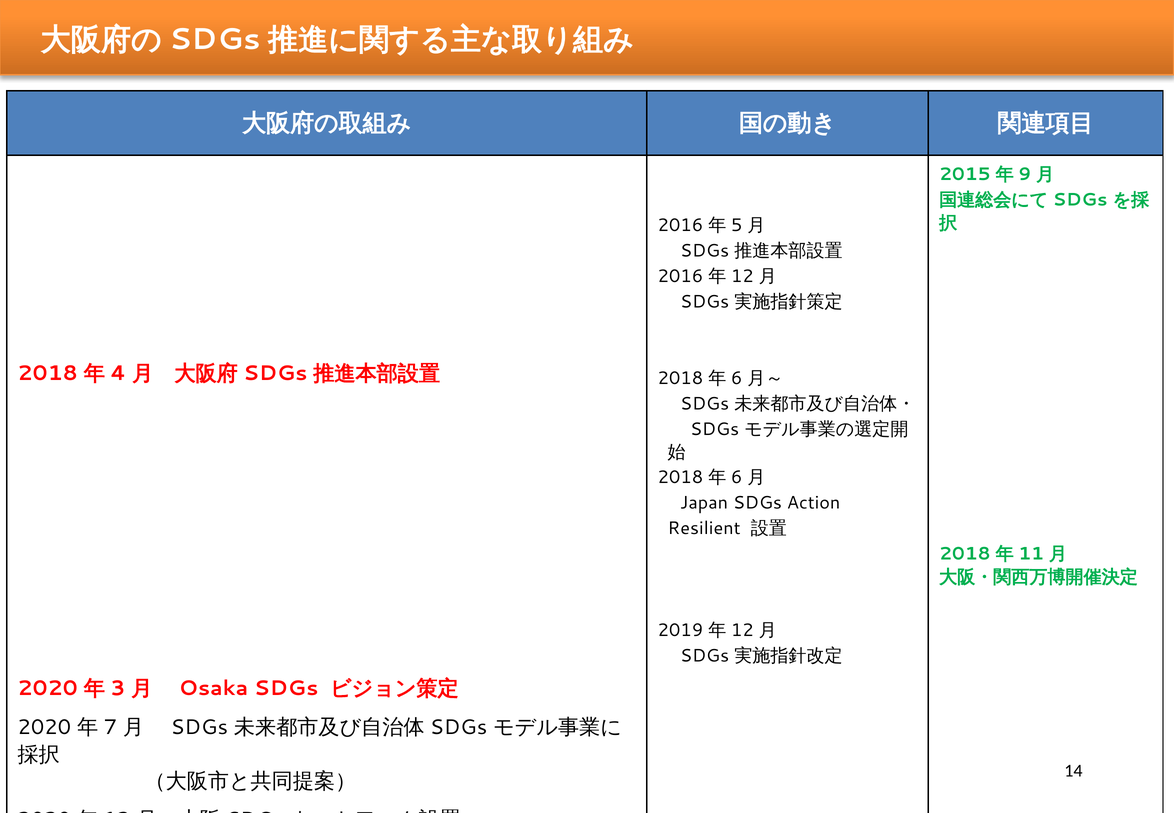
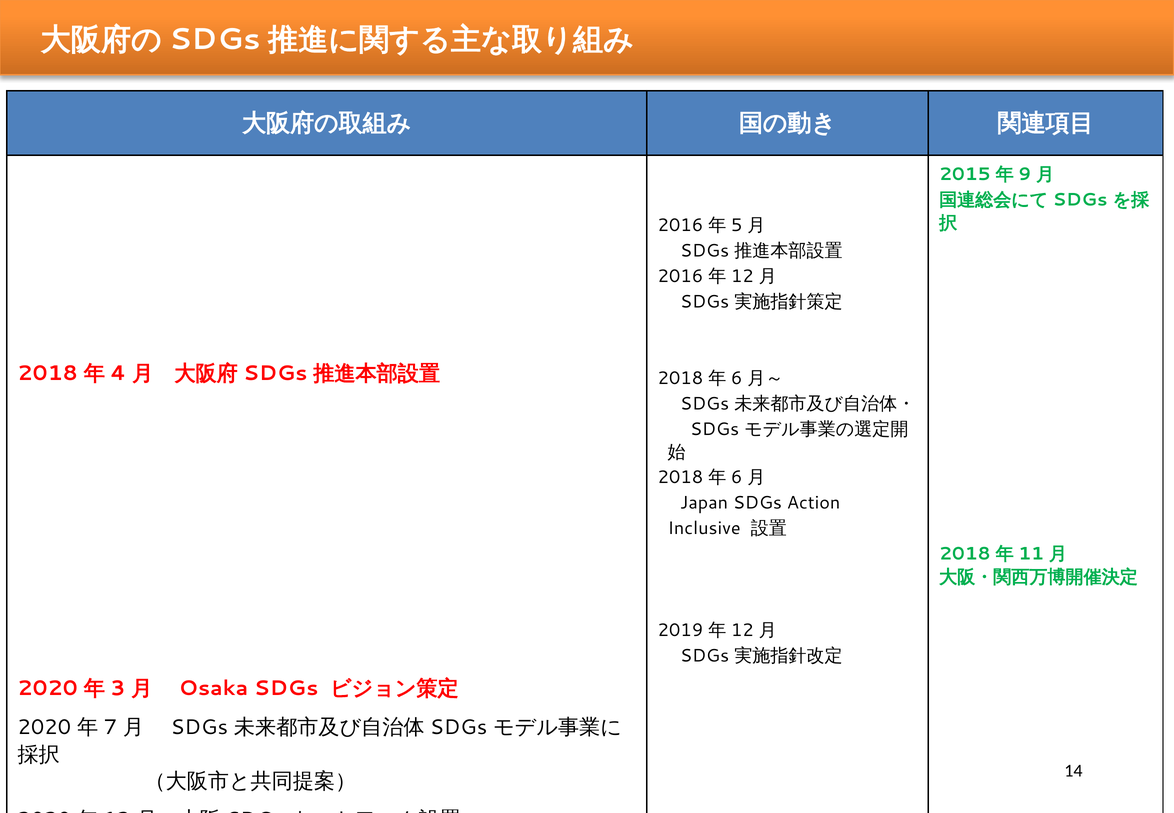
Resilient: Resilient -> Inclusive
